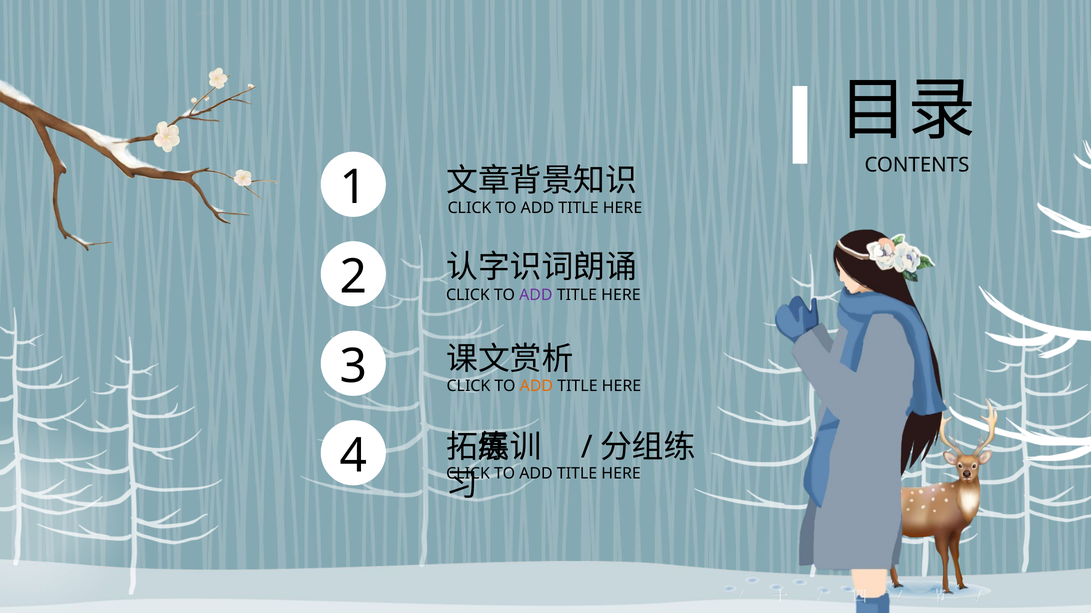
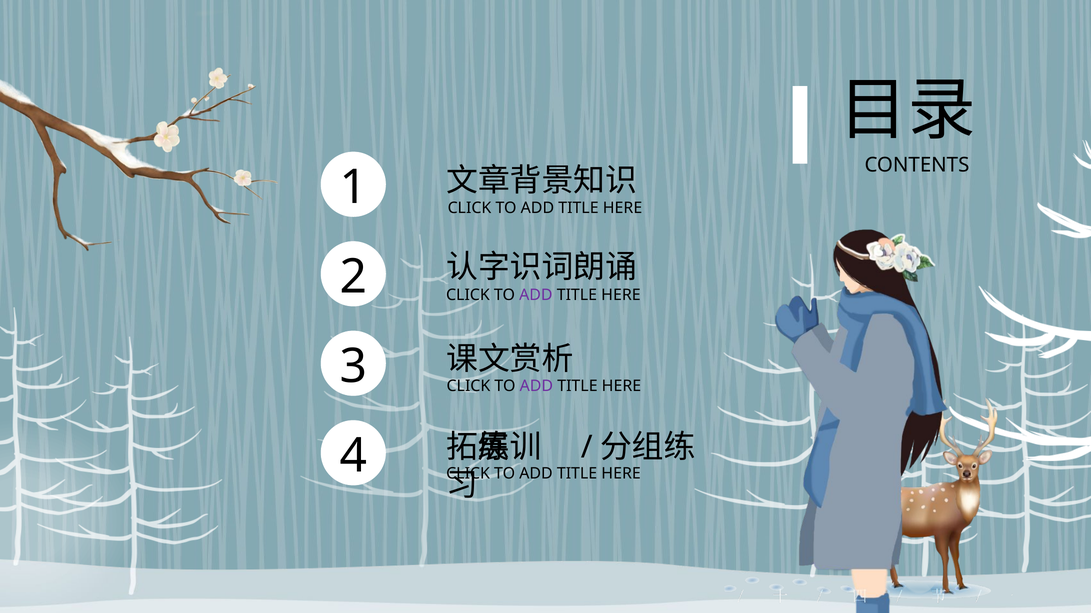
ADD at (536, 386) colour: orange -> purple
